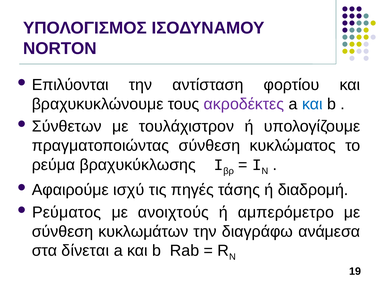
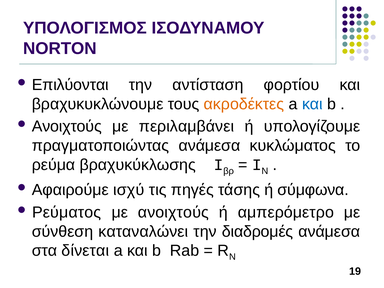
ακροδέκτες colour: purple -> orange
Σύνθετων at (67, 126): Σύνθετων -> Ανοιχτούς
τουλάχιστρον: τουλάχιστρον -> περιλαμβάνει
πραγματοποιώντας σύνθεση: σύνθεση -> ανάμεσα
διαδρομή: διαδρομή -> σύμφωνα
κυκλωμάτων: κυκλωμάτων -> καταναλώνει
διαγράφω: διαγράφω -> διαδρομές
